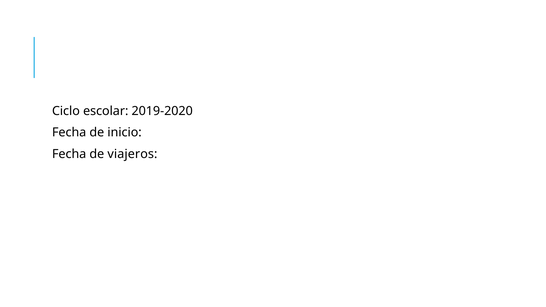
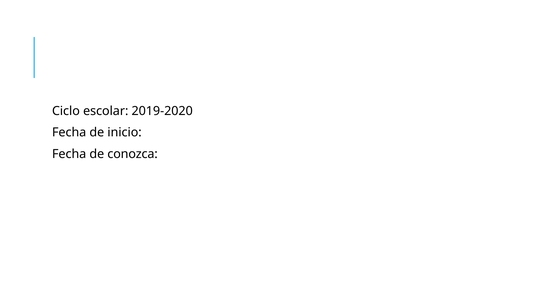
viajeros: viajeros -> conozca
